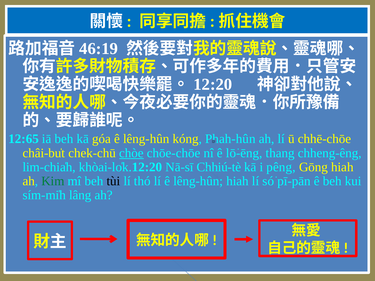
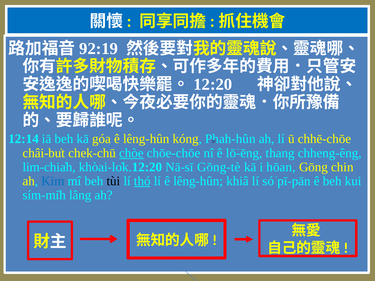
46:19: 46:19 -> 92:19
12:65: 12:65 -> 12:14
Chhiú-tè: Chhiú-tè -> Gōng-tè
pêng: pêng -> hōan
Gōng hiah: hiah -> chin
Kim colour: green -> blue
thó underline: none -> present
lêng-hûn hiah: hiah -> khiâ
